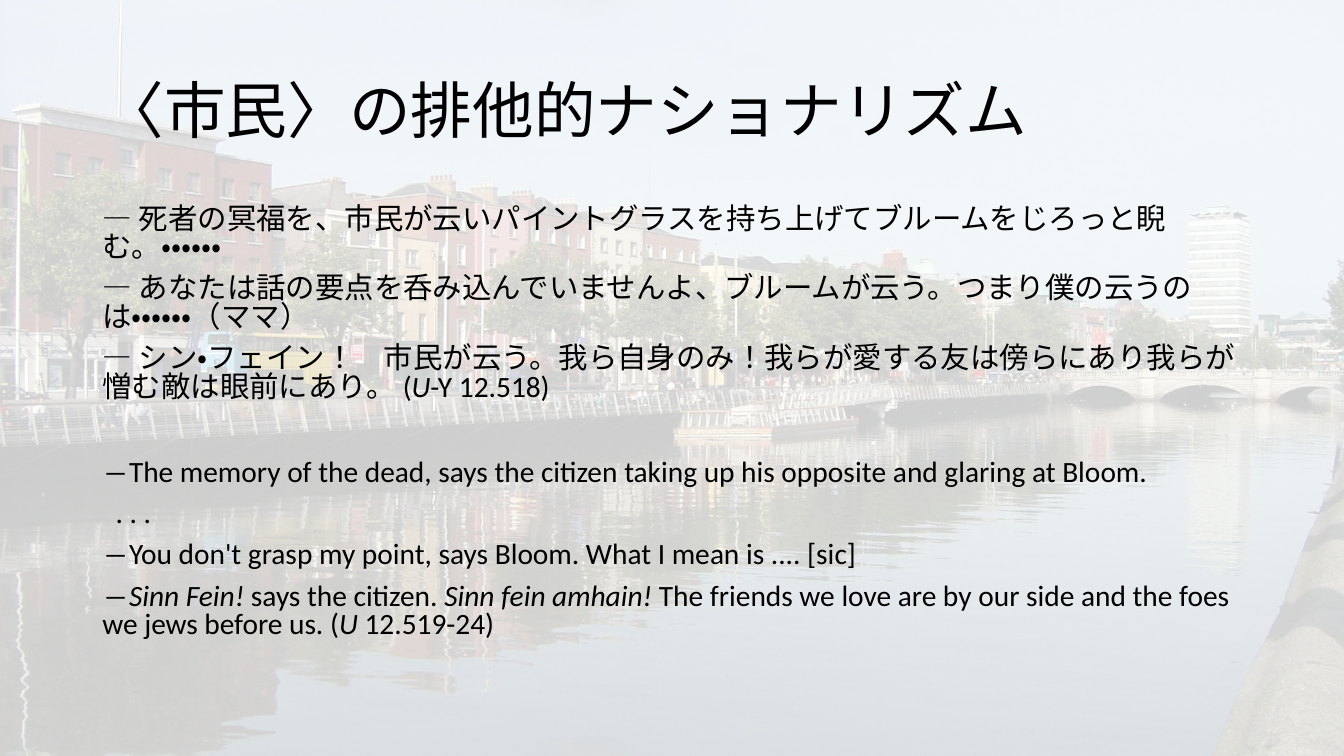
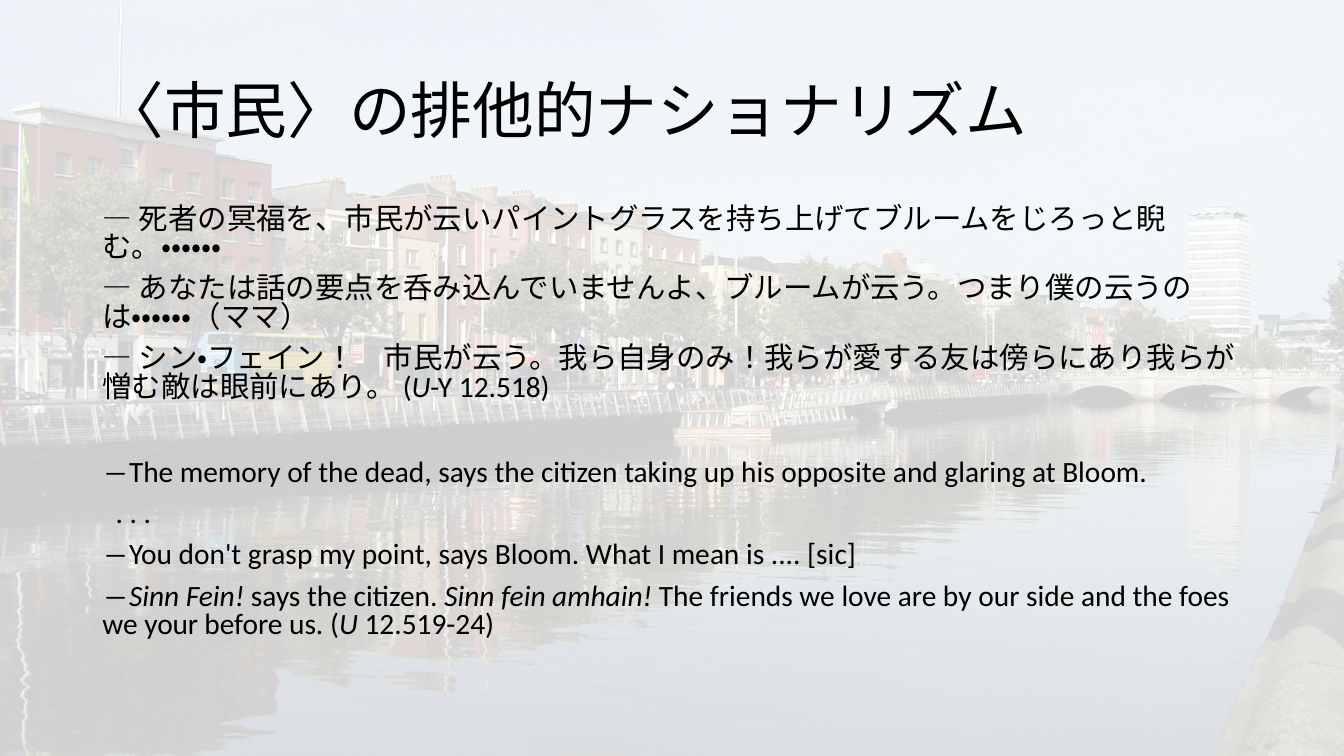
jews: jews -> your
